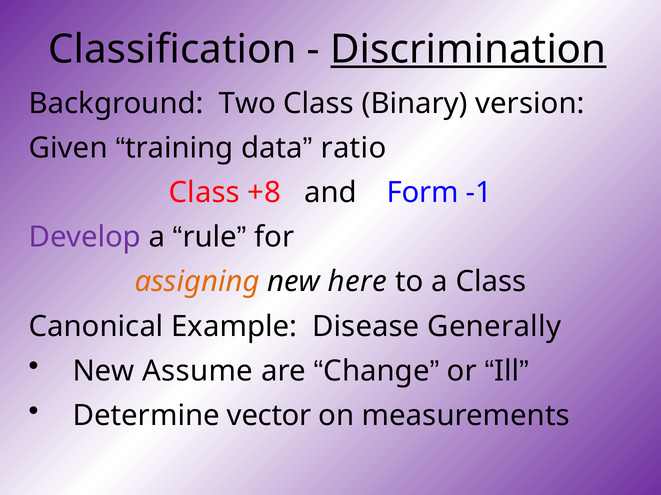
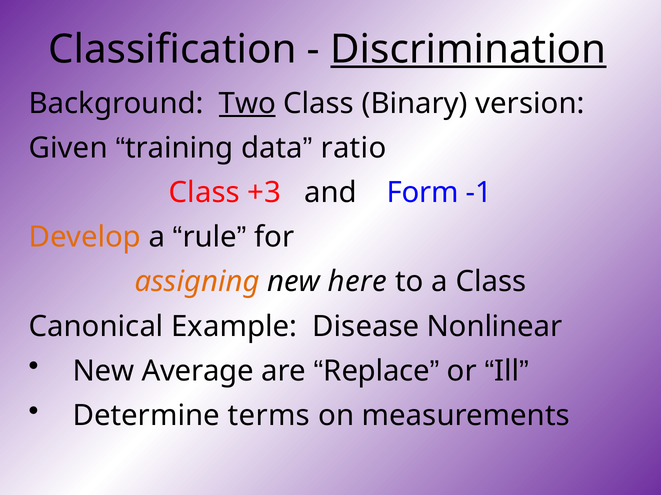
Two underline: none -> present
+8: +8 -> +3
Develop colour: purple -> orange
Generally: Generally -> Nonlinear
Assume: Assume -> Average
Change: Change -> Replace
vector: vector -> terms
